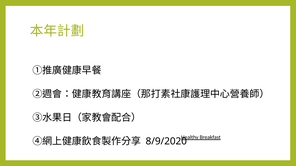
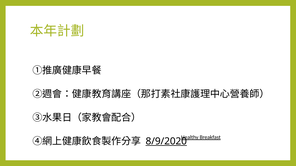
8/9/2020 underline: none -> present
